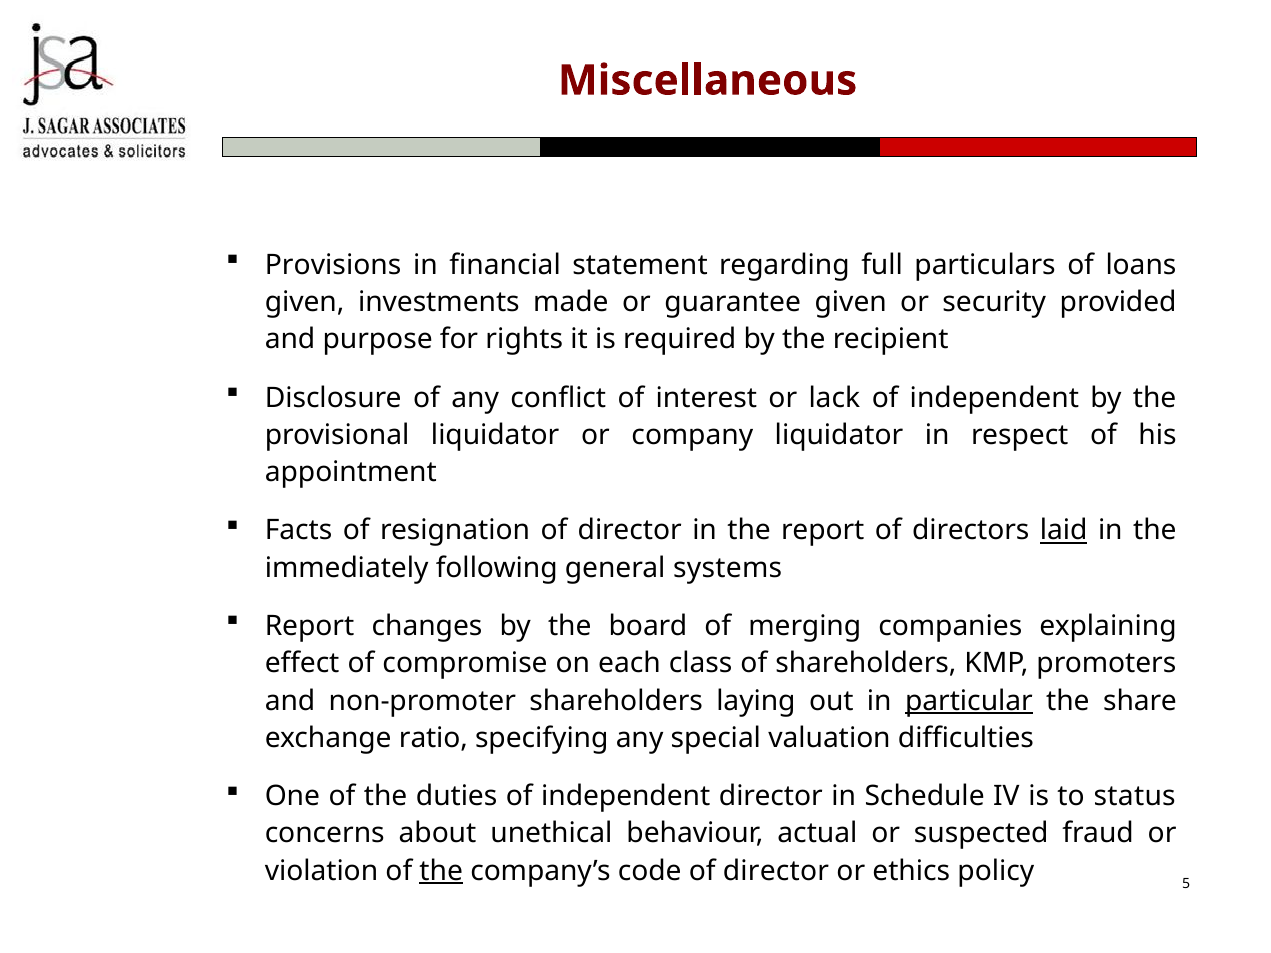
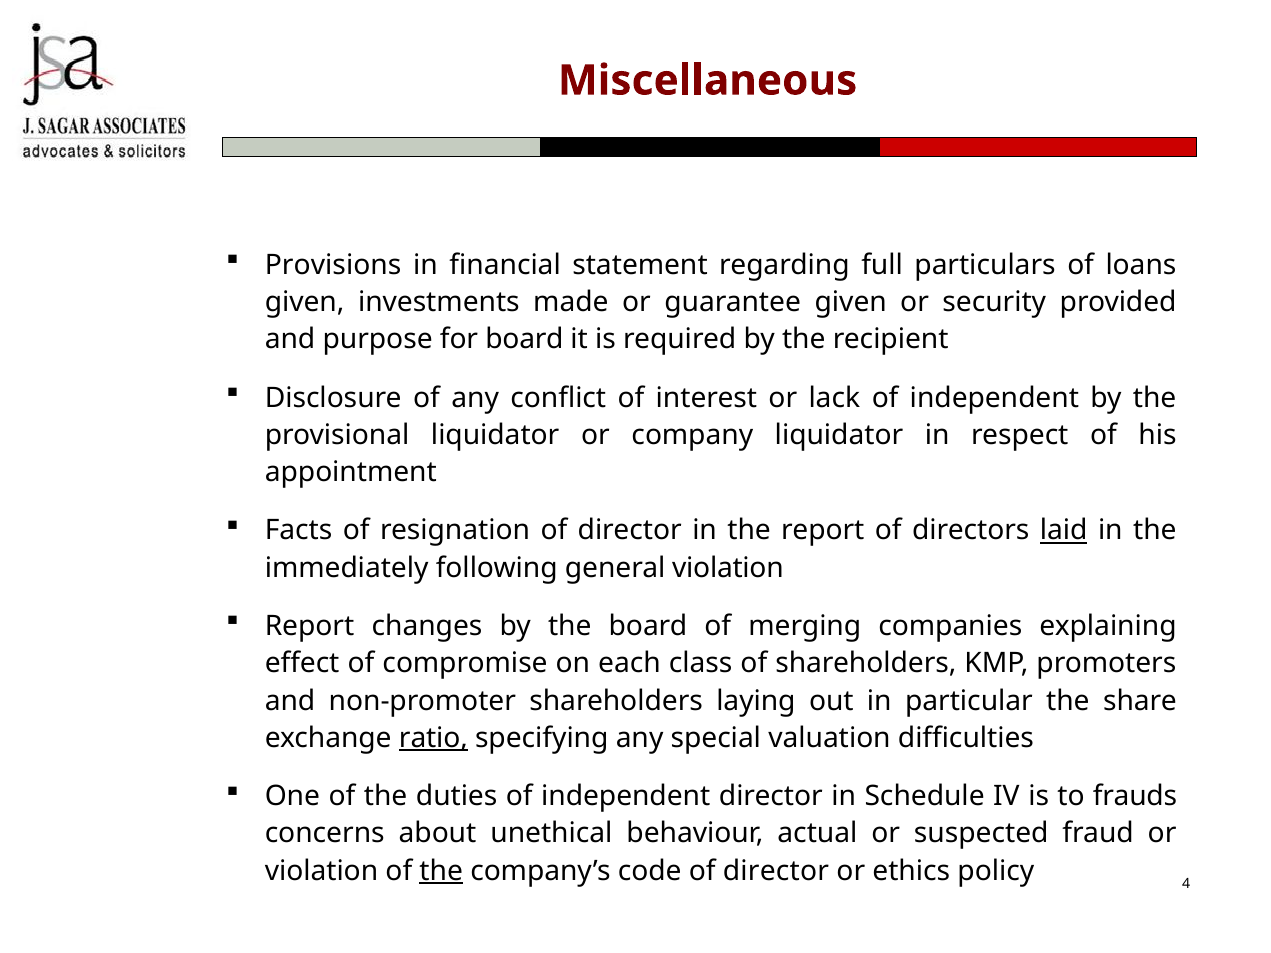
for rights: rights -> board
general systems: systems -> violation
particular underline: present -> none
ratio underline: none -> present
status: status -> frauds
5: 5 -> 4
